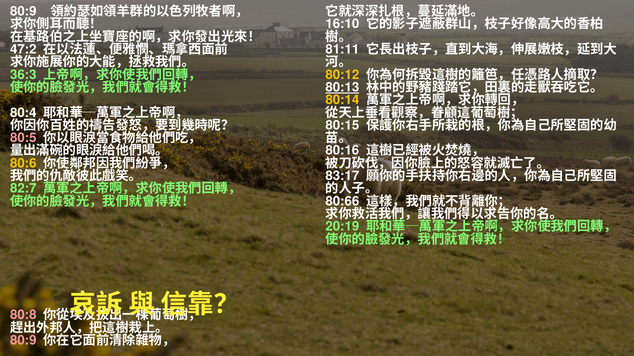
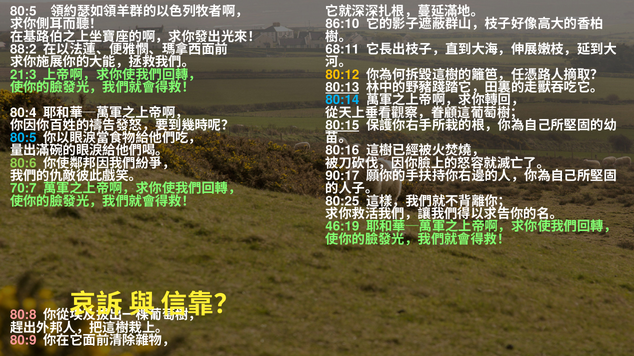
80:9 at (23, 11): 80:9 -> 80:5
16:10: 16:10 -> 86:10
47:2: 47:2 -> 88:2
81:11: 81:11 -> 68:11
36:3: 36:3 -> 21:3
80:14 colour: yellow -> light blue
80:15 underline: none -> present
80:5 at (23, 138) colour: pink -> light blue
80:6 colour: yellow -> light green
83:17: 83:17 -> 90:17
82:7: 82:7 -> 70:7
80:66: 80:66 -> 80:25
20:19: 20:19 -> 46:19
